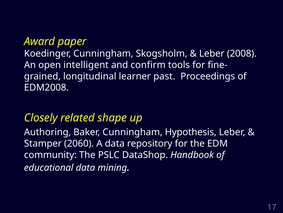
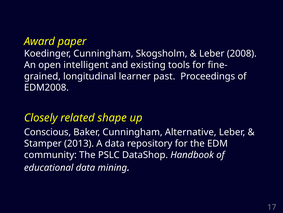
confirm: confirm -> existing
Authoring: Authoring -> Conscious
Hypothesis: Hypothesis -> Alternative
2060: 2060 -> 2013
